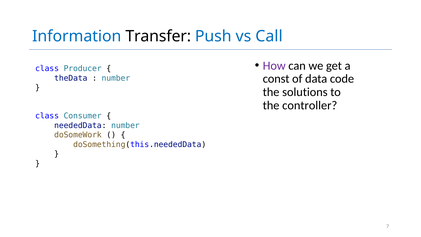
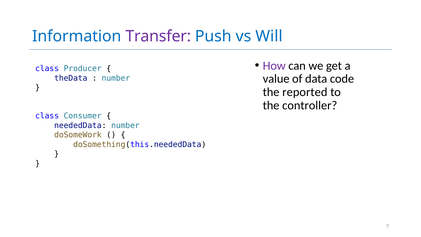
Transfer colour: black -> purple
Call: Call -> Will
const: const -> value
solutions: solutions -> reported
